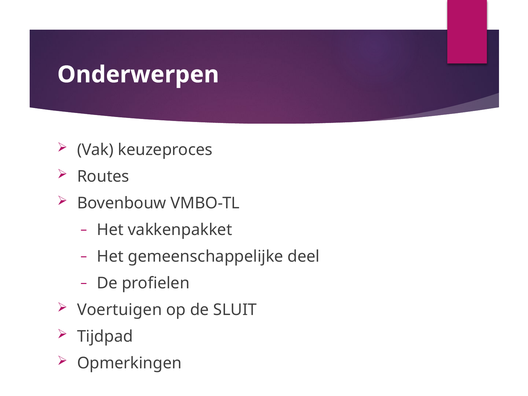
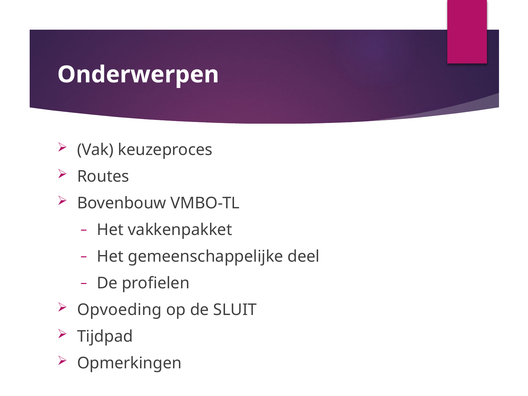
Voertuigen: Voertuigen -> Opvoeding
